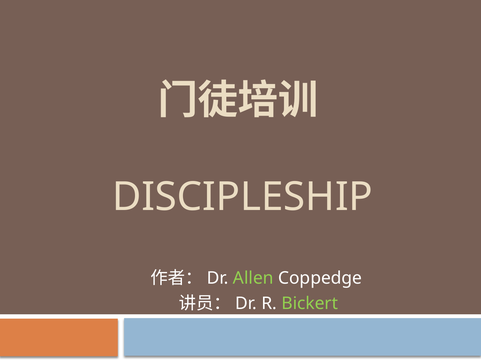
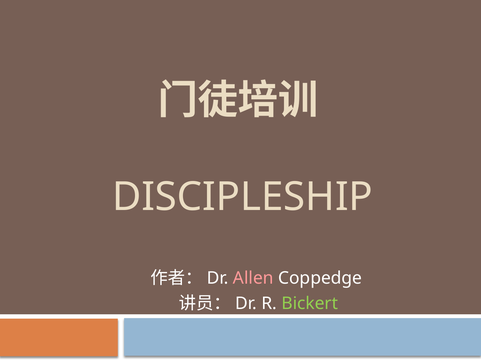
Allen colour: light green -> pink
